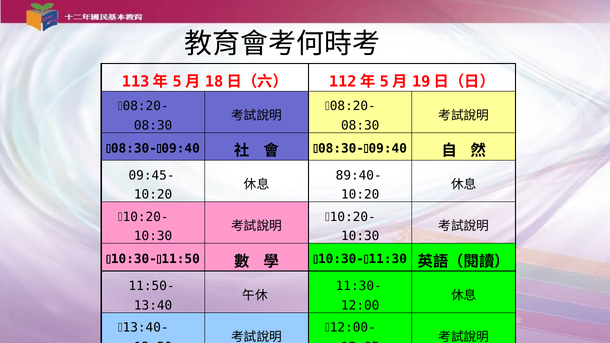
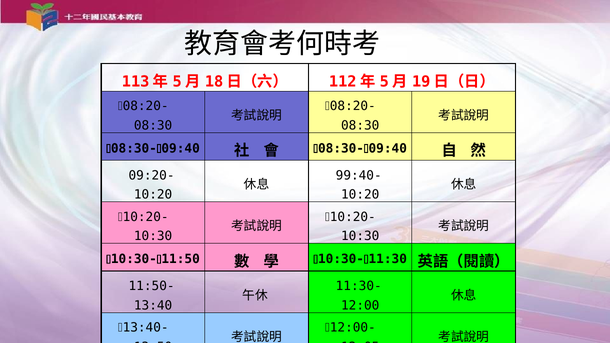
09:45-: 09:45- -> 09:20-
89:40-: 89:40- -> 99:40-
